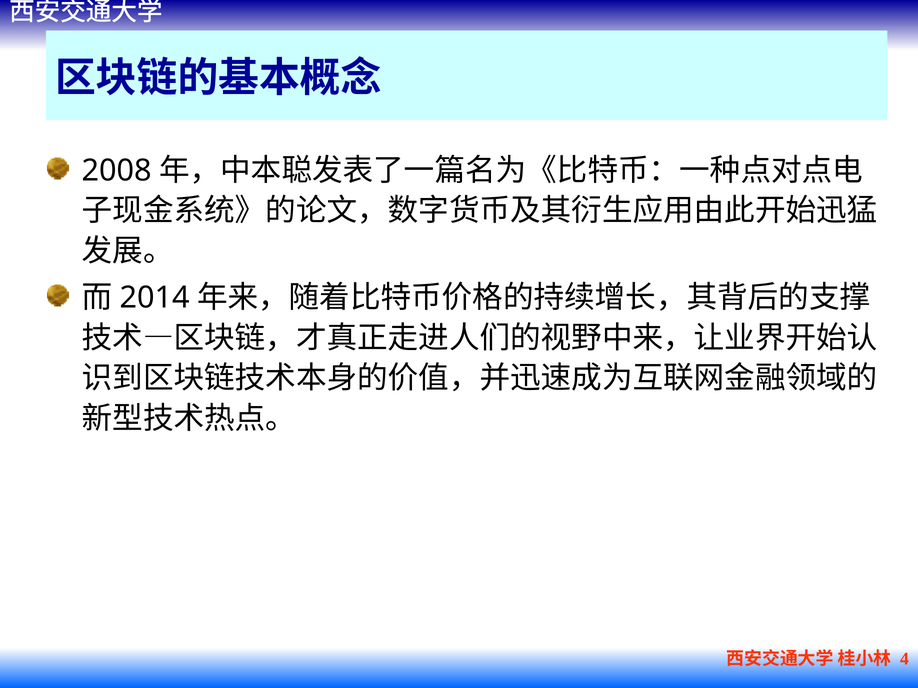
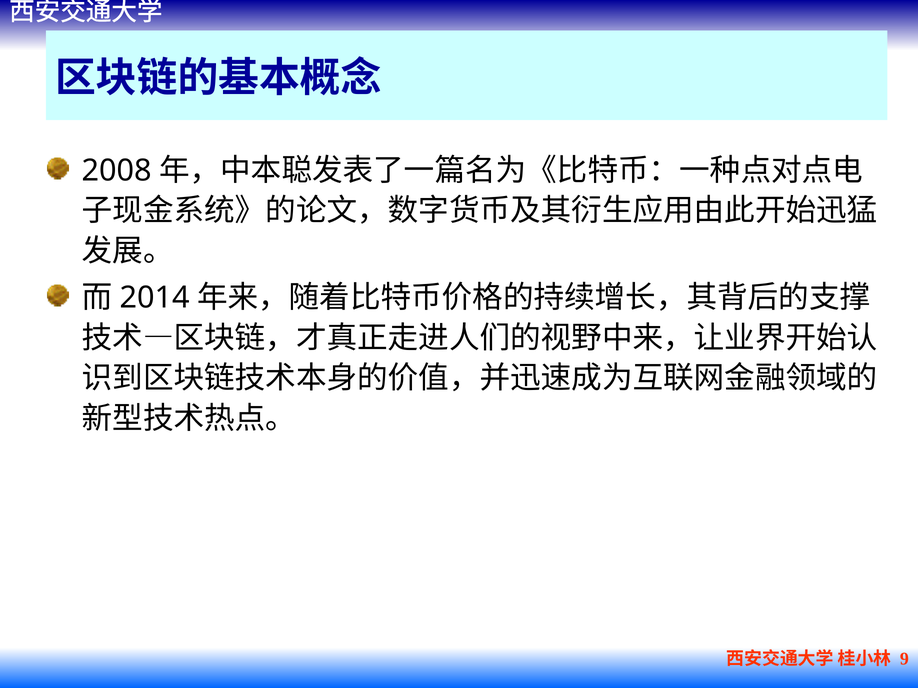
4: 4 -> 9
